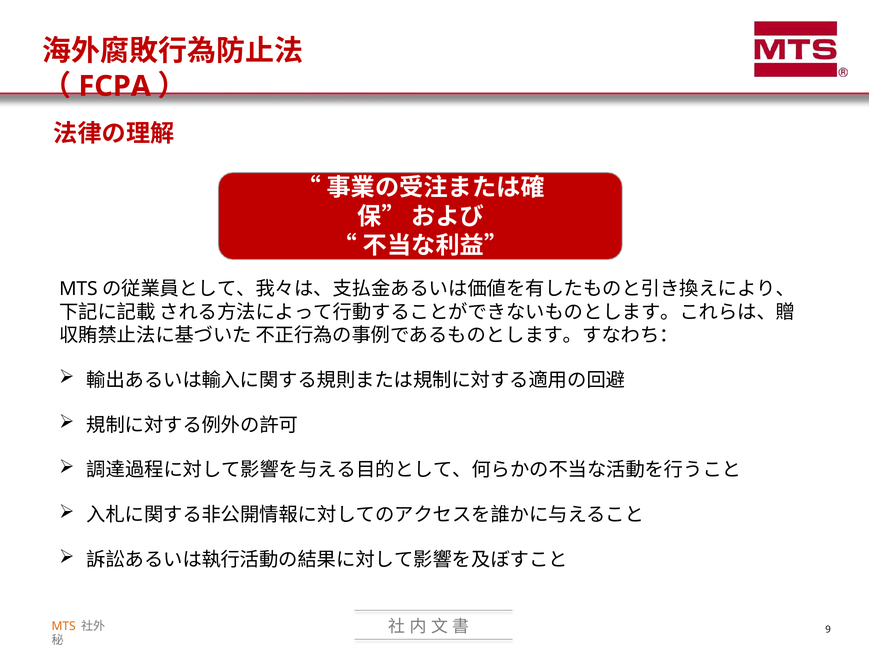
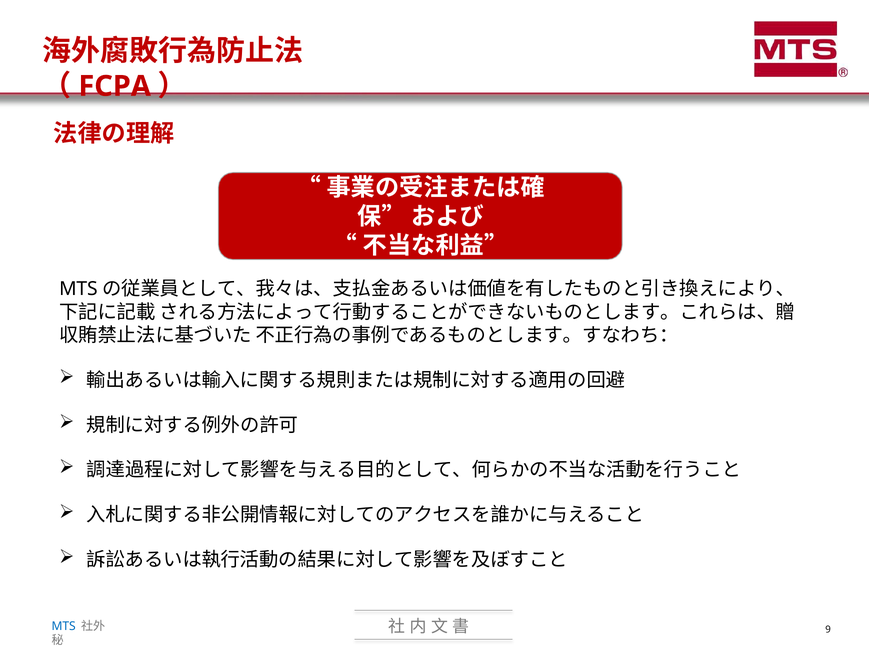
MTS colour: orange -> blue
